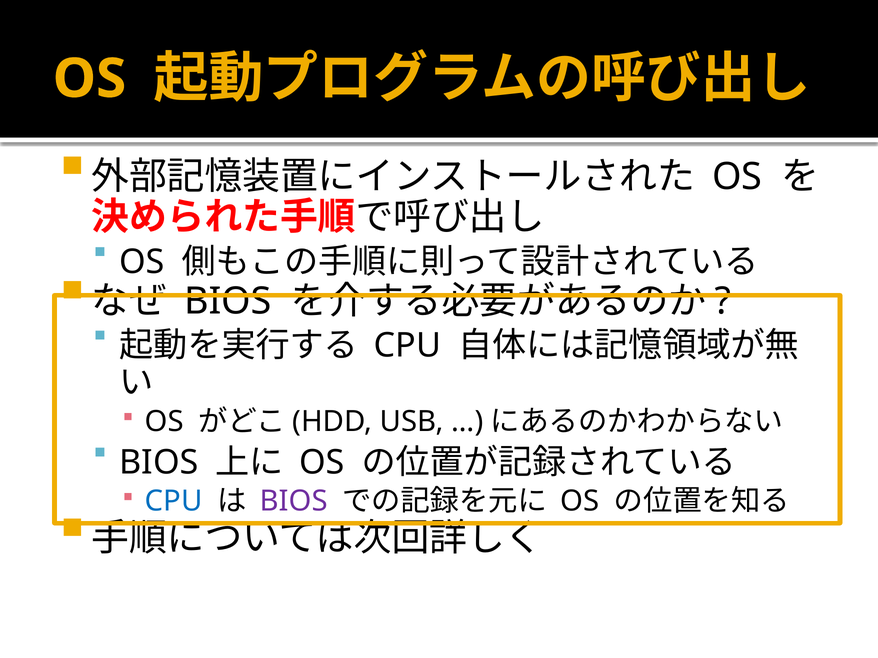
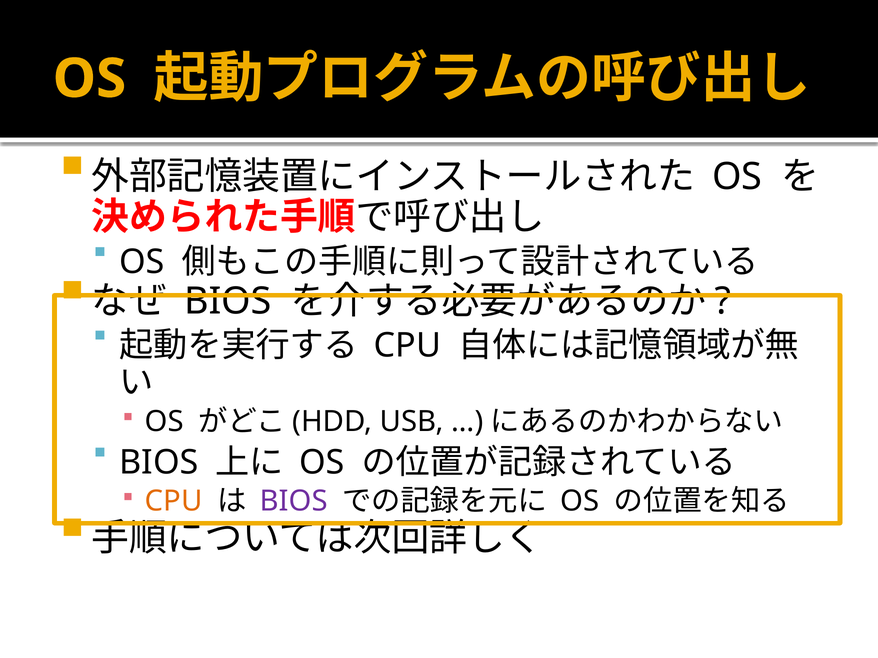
CPU at (174, 502) colour: blue -> orange
